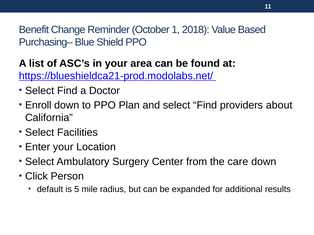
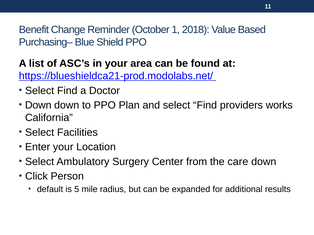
Enroll at (38, 105): Enroll -> Down
about: about -> works
